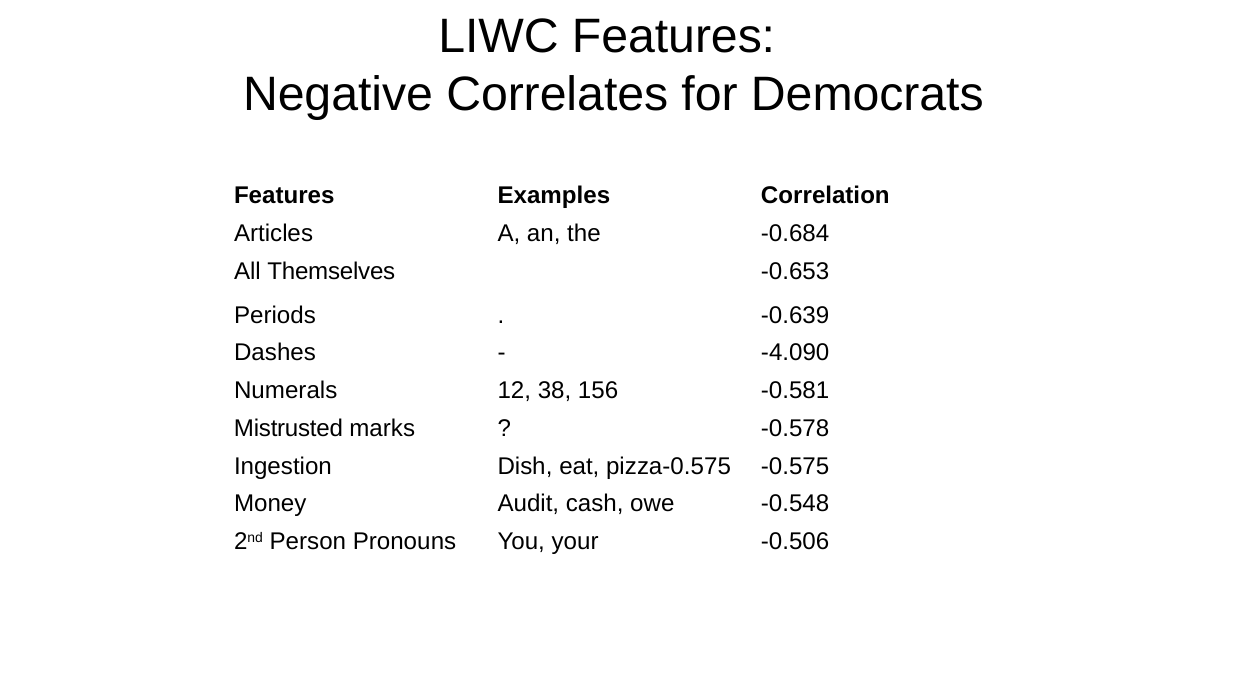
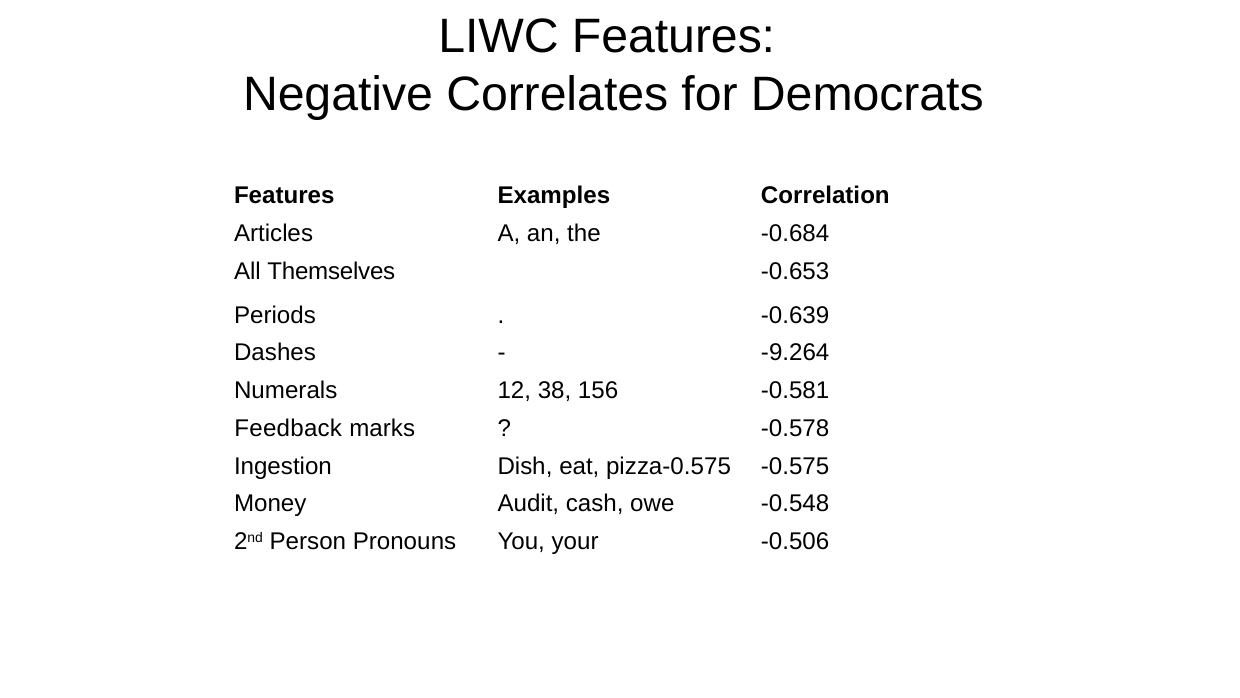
-4.090: -4.090 -> -9.264
Mistrusted: Mistrusted -> Feedback
